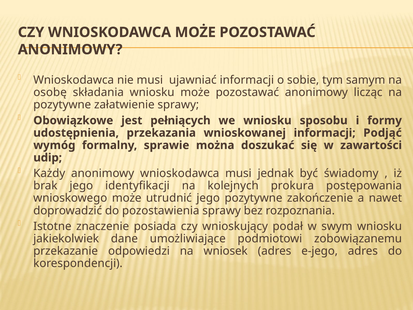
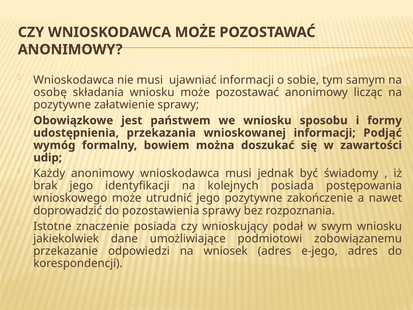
pełniących: pełniących -> państwem
sprawie: sprawie -> bowiem
kolejnych prokura: prokura -> posiada
